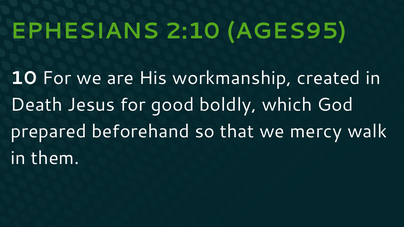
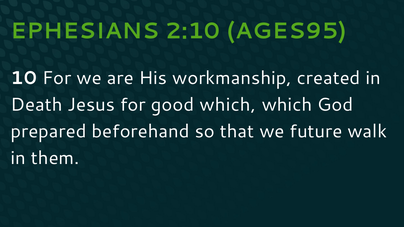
good boldly: boldly -> which
mercy: mercy -> future
